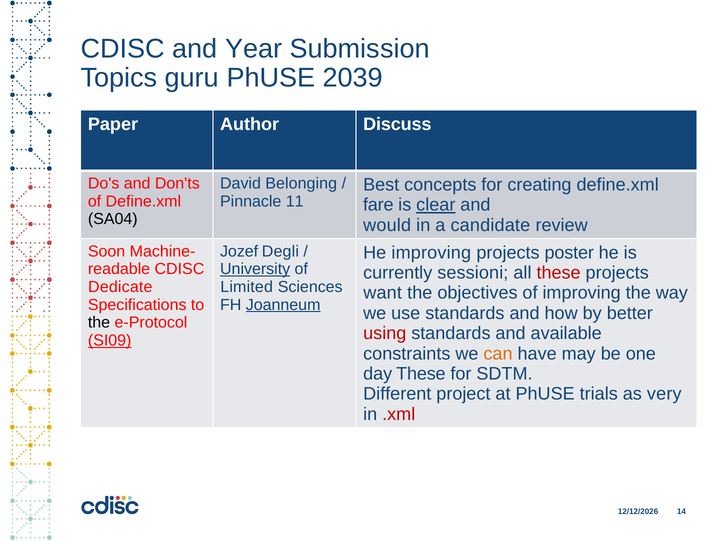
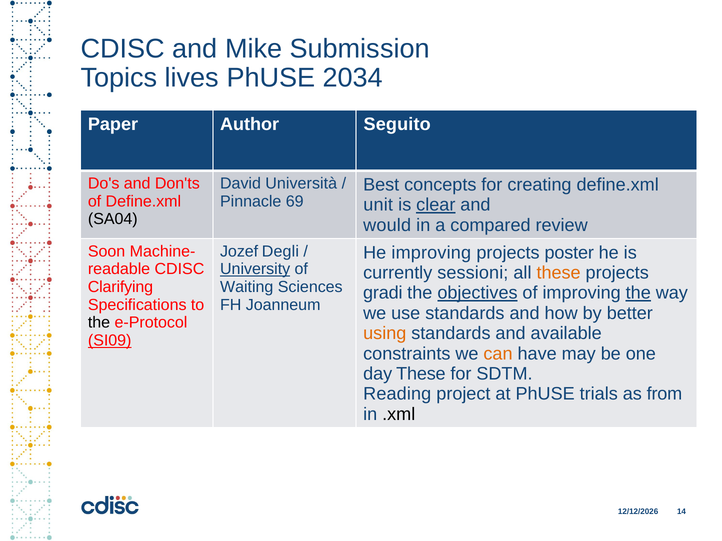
Year: Year -> Mike
guru: guru -> lives
2039: 2039 -> 2034
Discuss: Discuss -> Seguito
Belonging: Belonging -> Università
11: 11 -> 69
fare: fare -> unit
candidate: candidate -> compared
these at (559, 273) colour: red -> orange
Dedicate: Dedicate -> Clarifying
Limited: Limited -> Waiting
want: want -> gradi
objectives underline: none -> present
the at (638, 293) underline: none -> present
Joanneum underline: present -> none
using colour: red -> orange
Different: Different -> Reading
very: very -> from
.xml colour: red -> black
